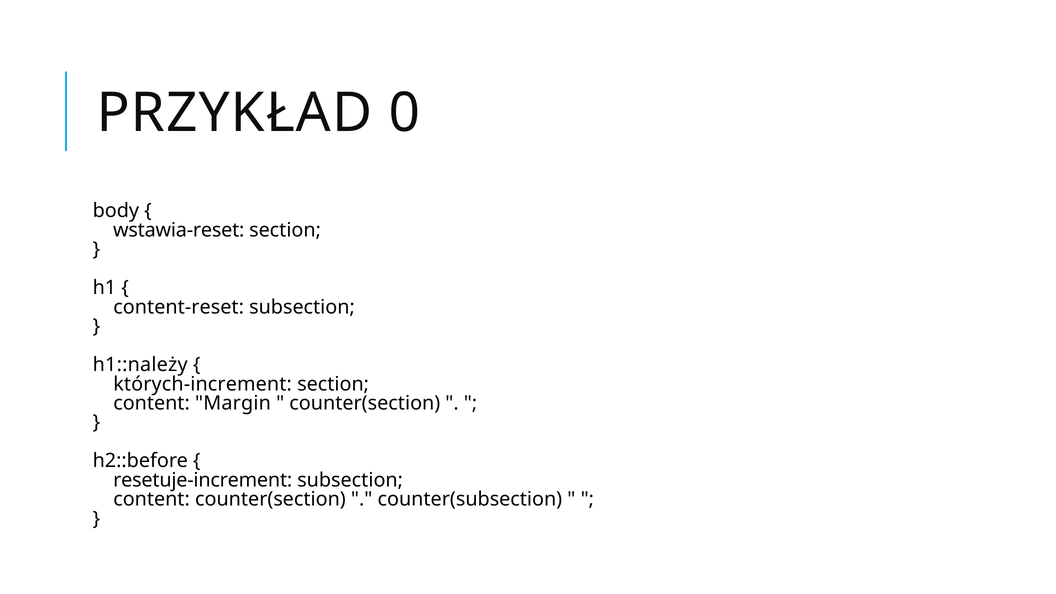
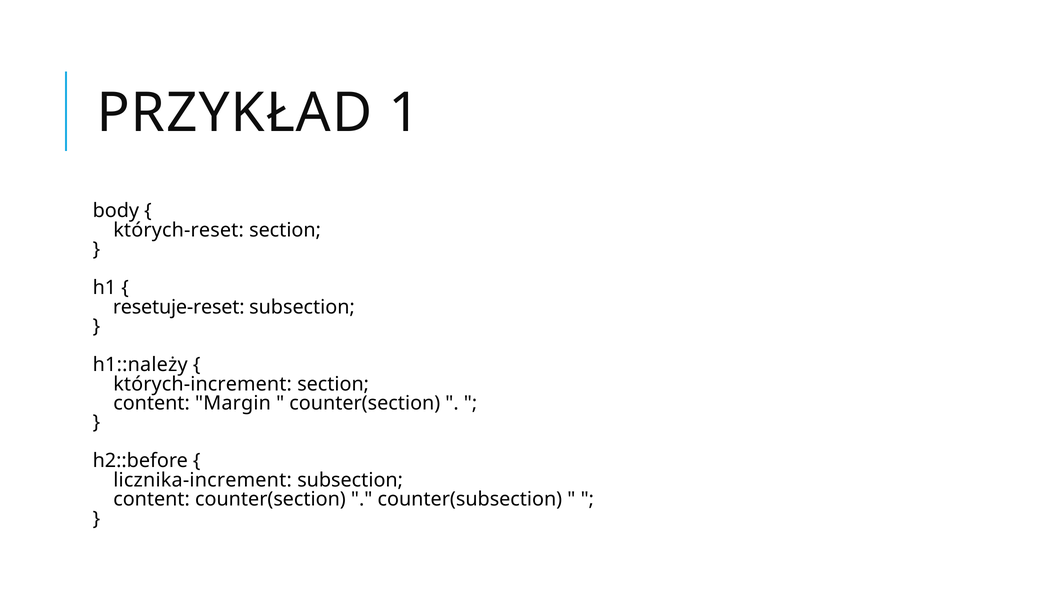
0: 0 -> 1
wstawia-reset: wstawia-reset -> których-reset
content-reset: content-reset -> resetuje-reset
resetuje-increment: resetuje-increment -> licznika-increment
